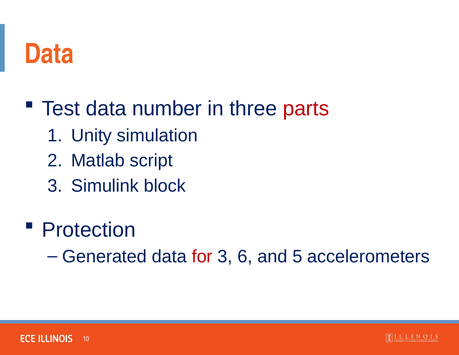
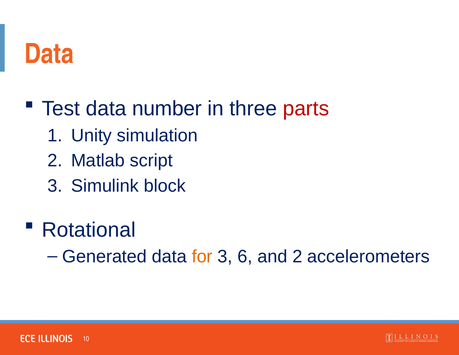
Protection: Protection -> Rotational
for colour: red -> orange
and 5: 5 -> 2
